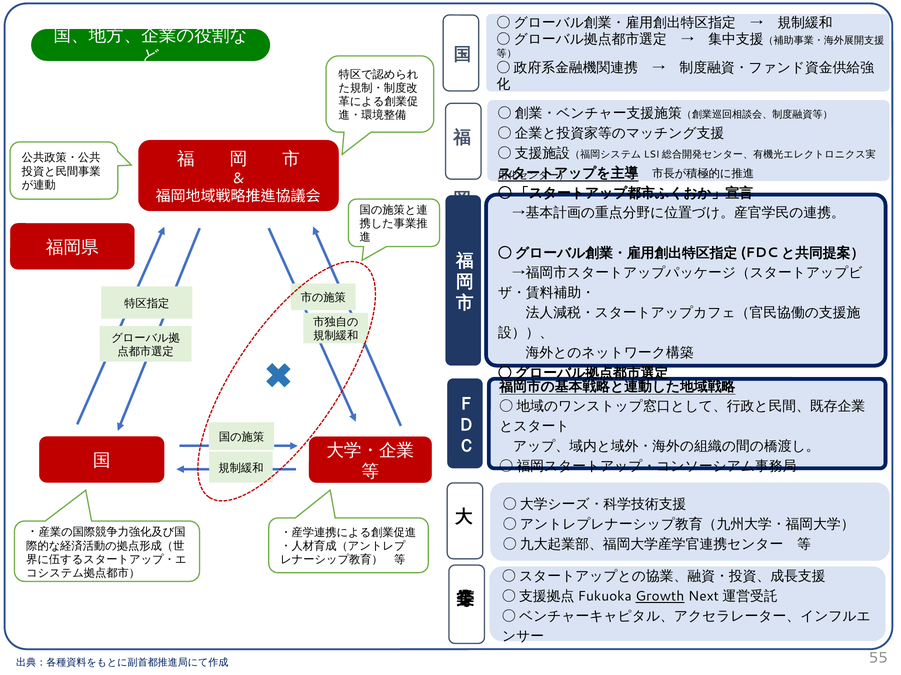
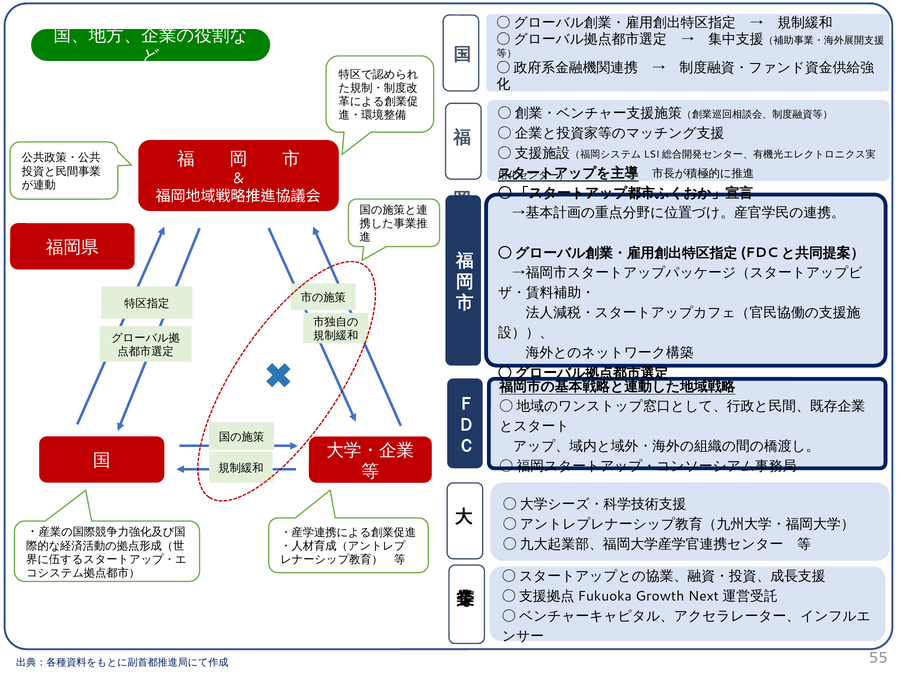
Growth underline: present -> none
